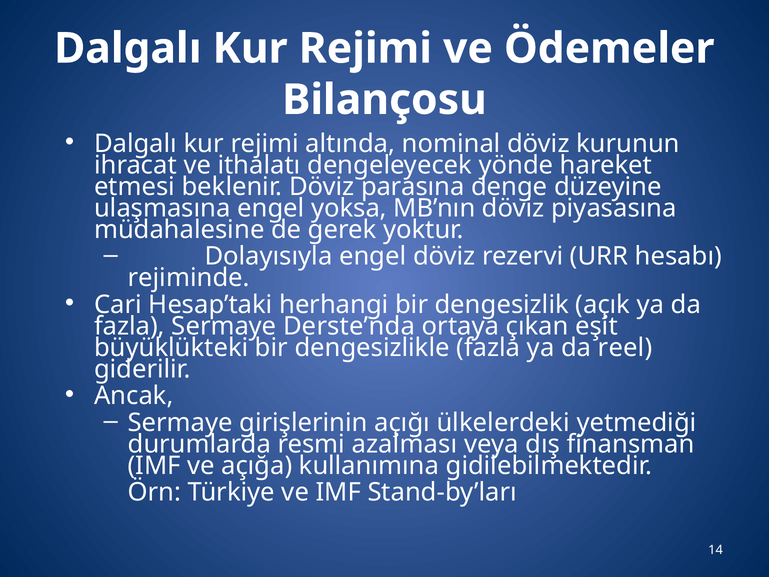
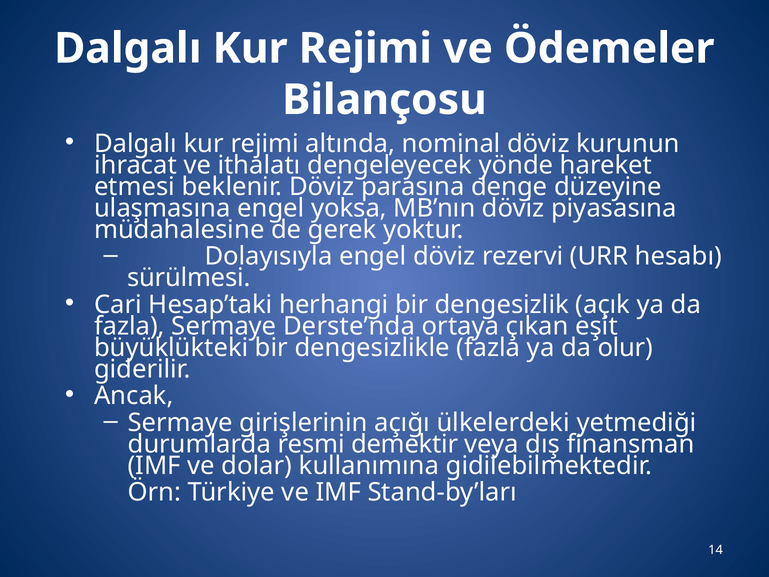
rejiminde: rejiminde -> sürülmesi
reel: reel -> olur
azalması: azalması -> demektir
açığa: açığa -> dolar
